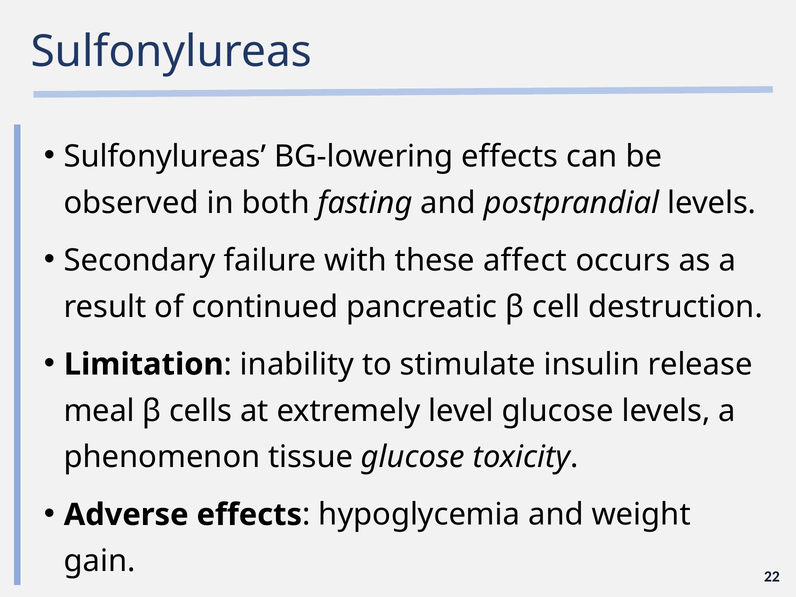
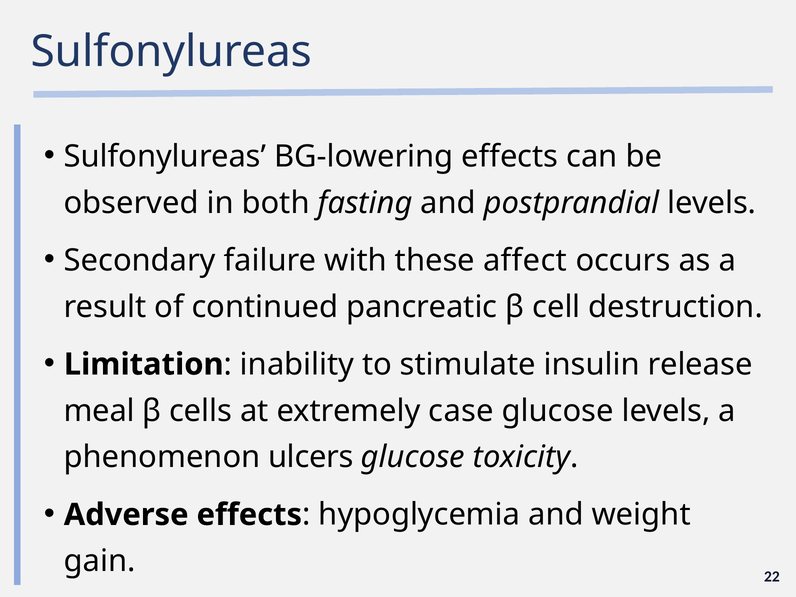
level: level -> case
tissue: tissue -> ulcers
